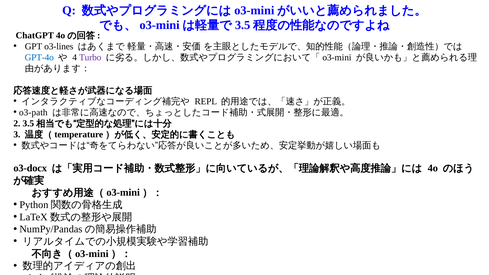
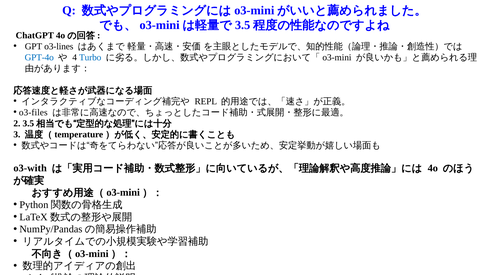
Turbo colour: purple -> blue
o3-path: o3-path -> o3-files
o3-docx: o3-docx -> o3-with
